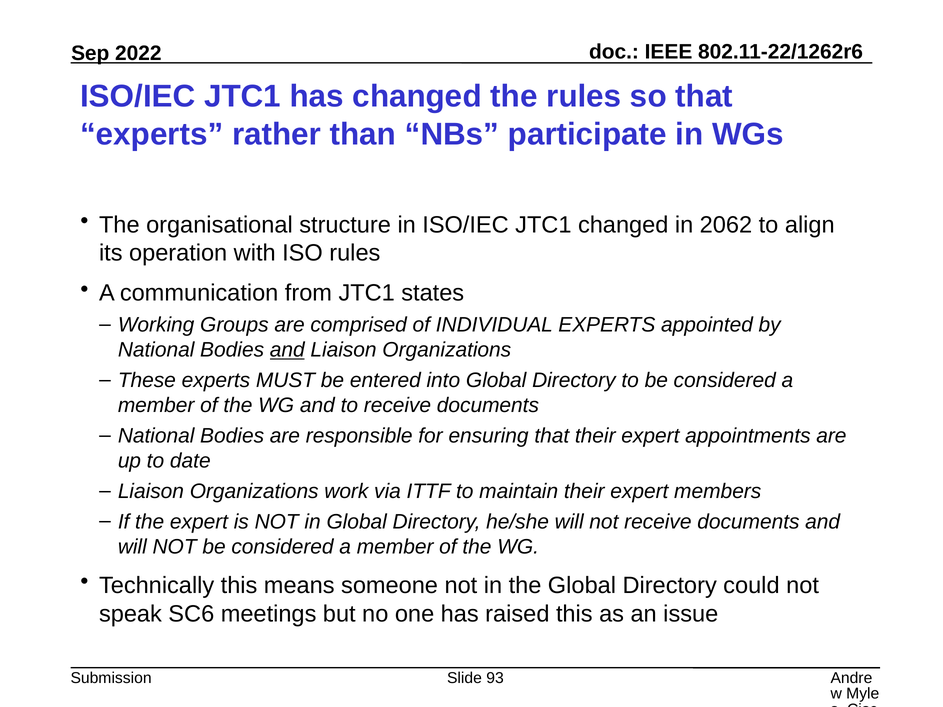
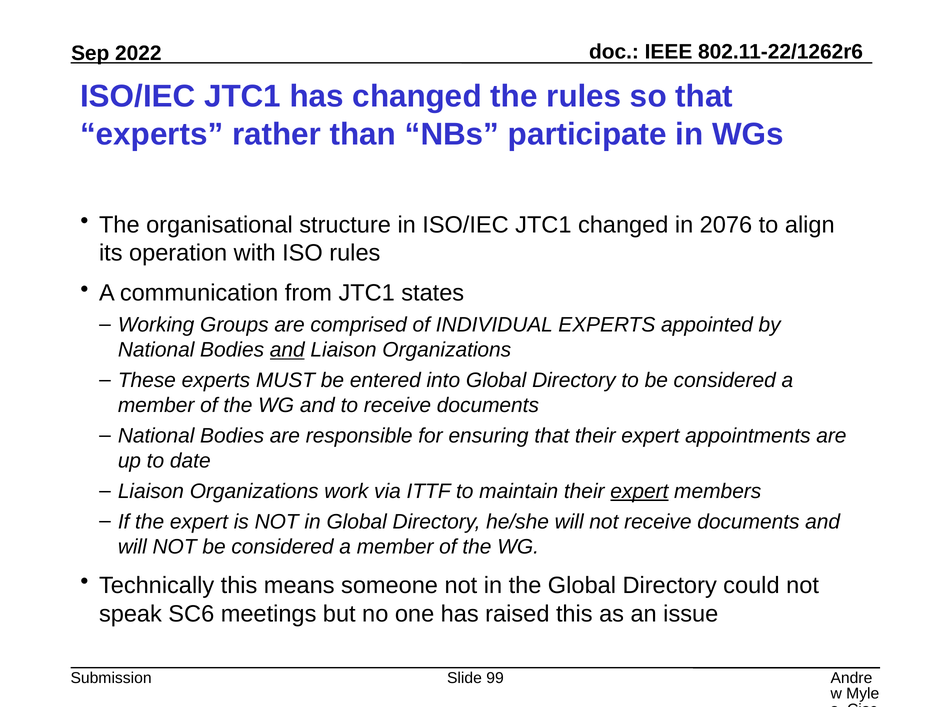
2062: 2062 -> 2076
expert at (639, 492) underline: none -> present
93: 93 -> 99
